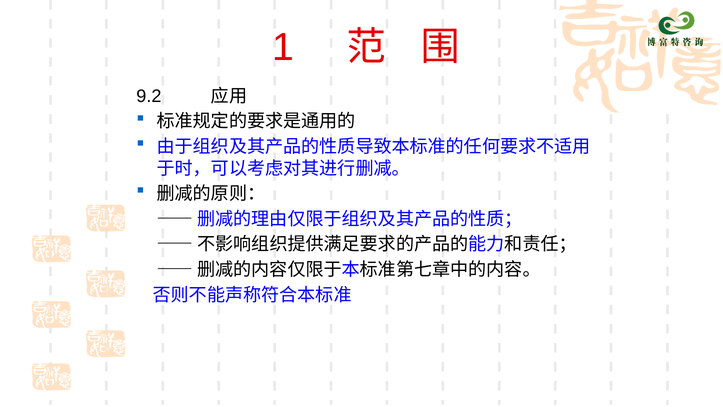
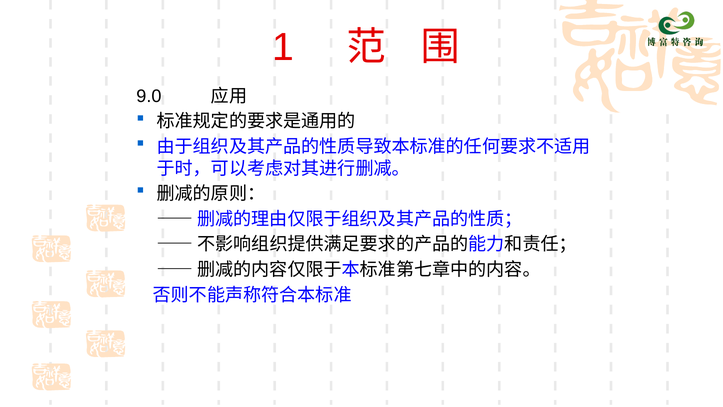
9.2: 9.2 -> 9.0
